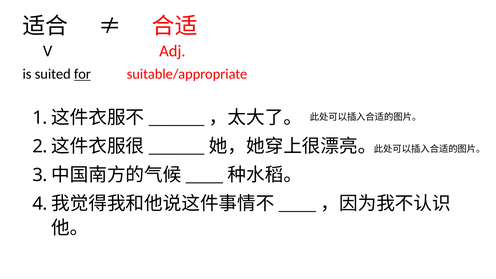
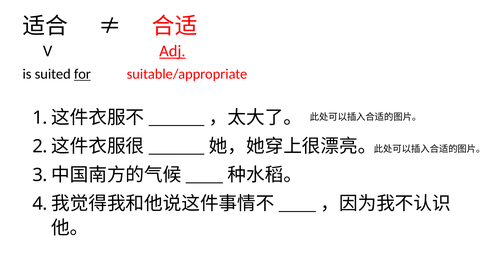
Adj underline: none -> present
